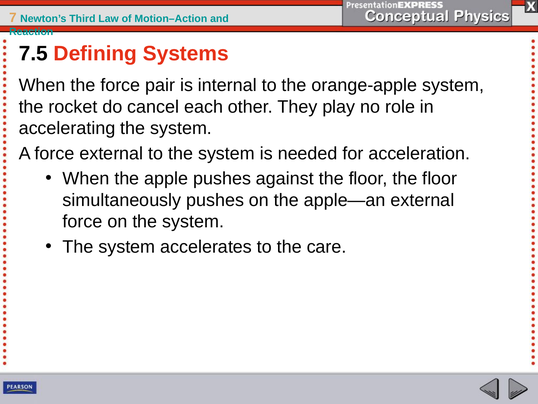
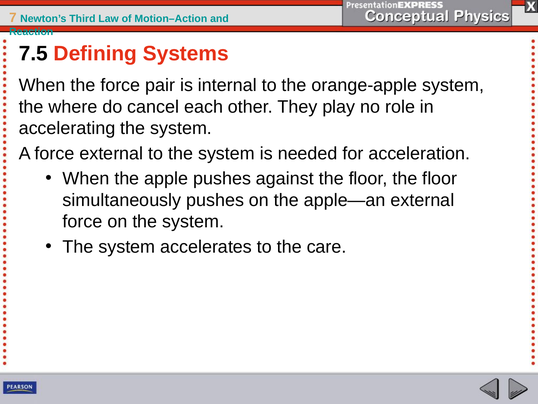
rocket: rocket -> where
